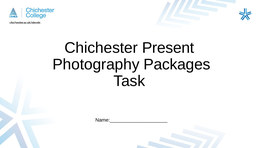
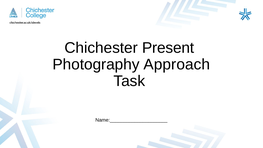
Packages: Packages -> Approach
